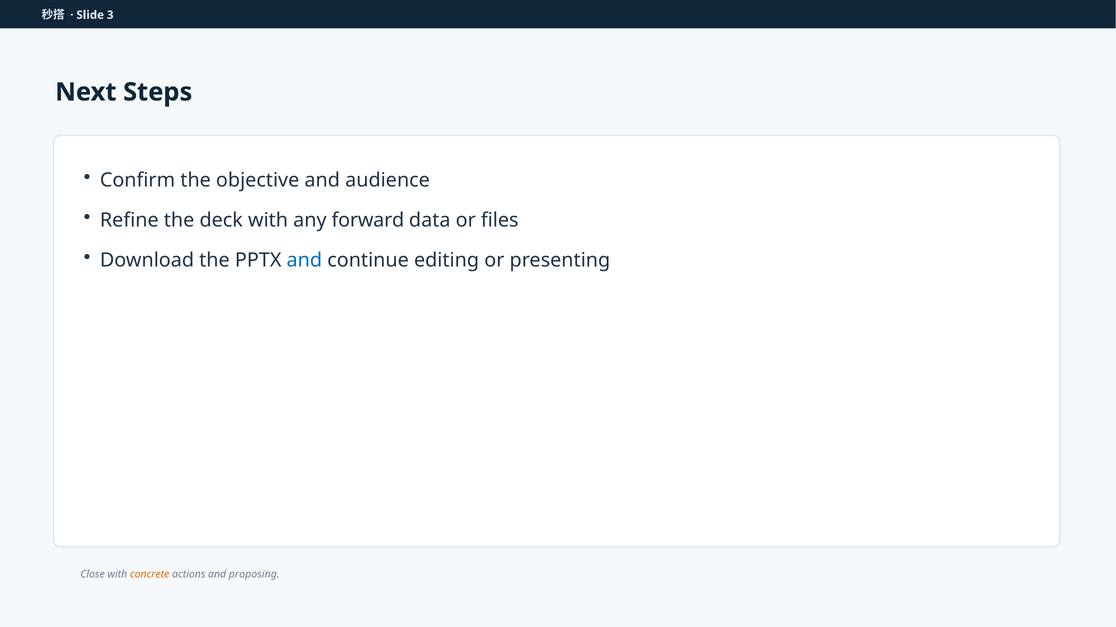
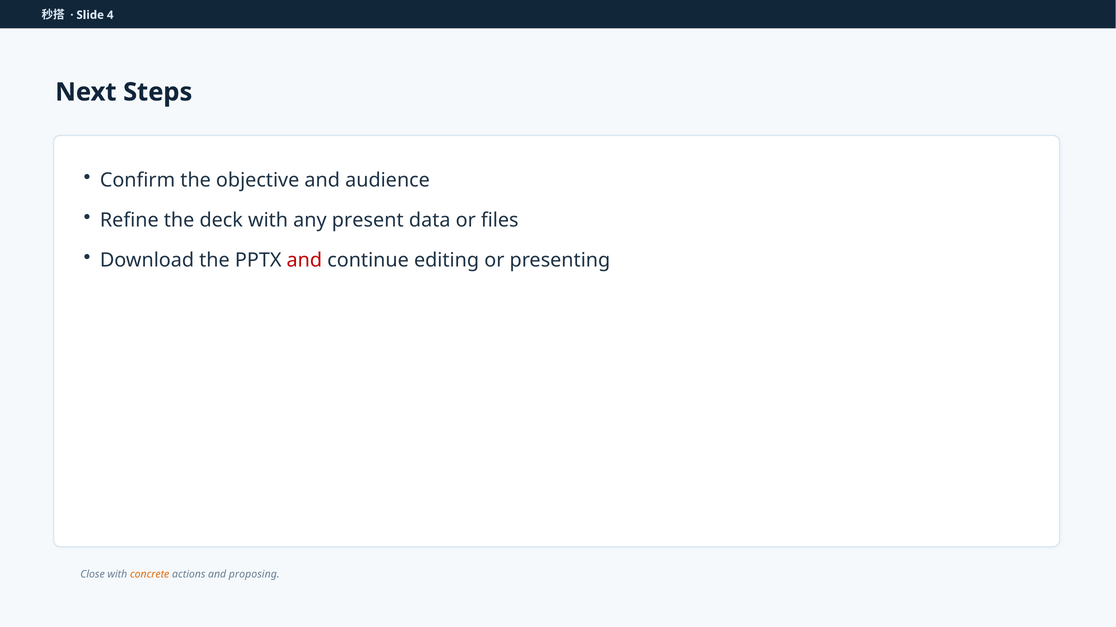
3: 3 -> 4
forward: forward -> present
and at (304, 261) colour: blue -> red
